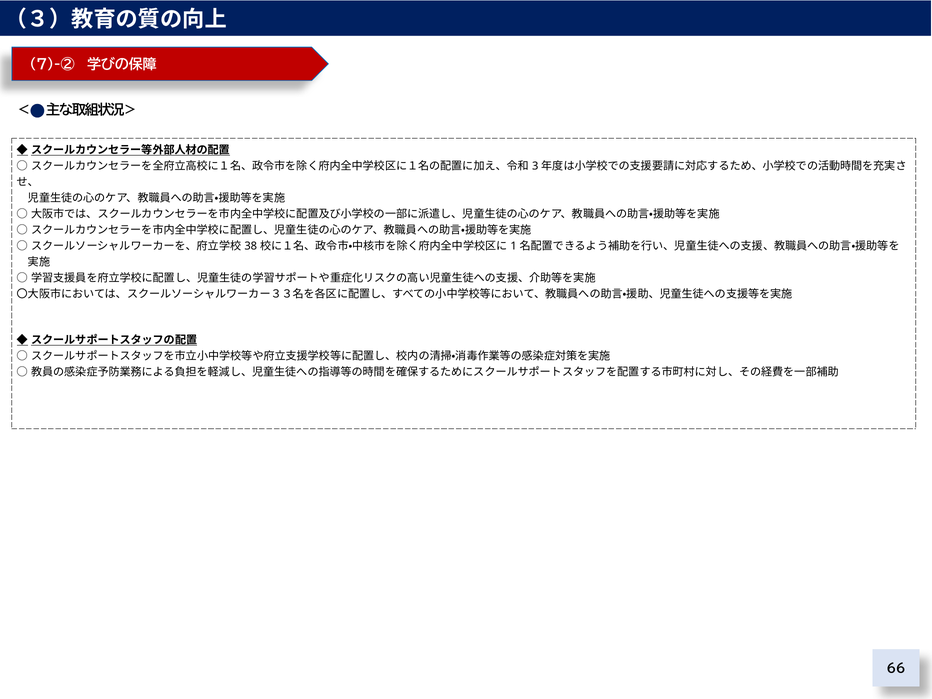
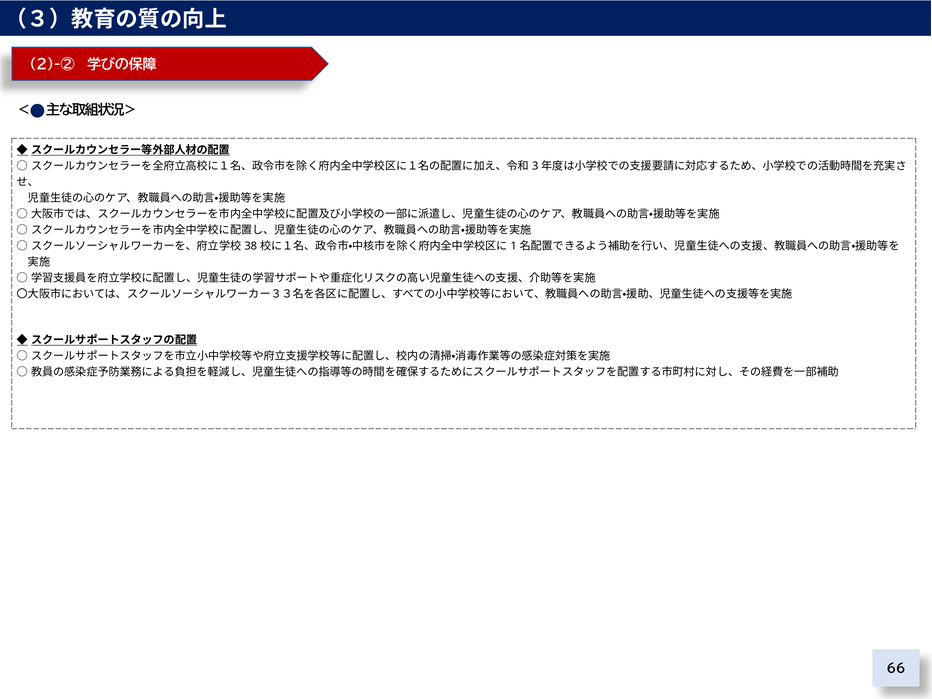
7)-②: 7)-② -> 2)-②
